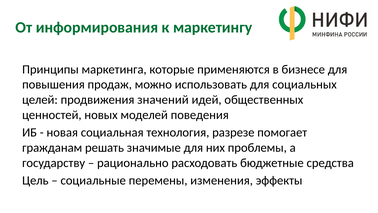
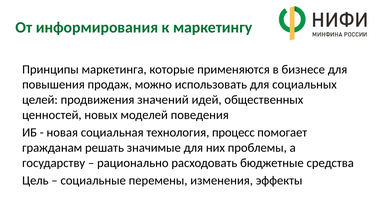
разрезе: разрезе -> процесс
